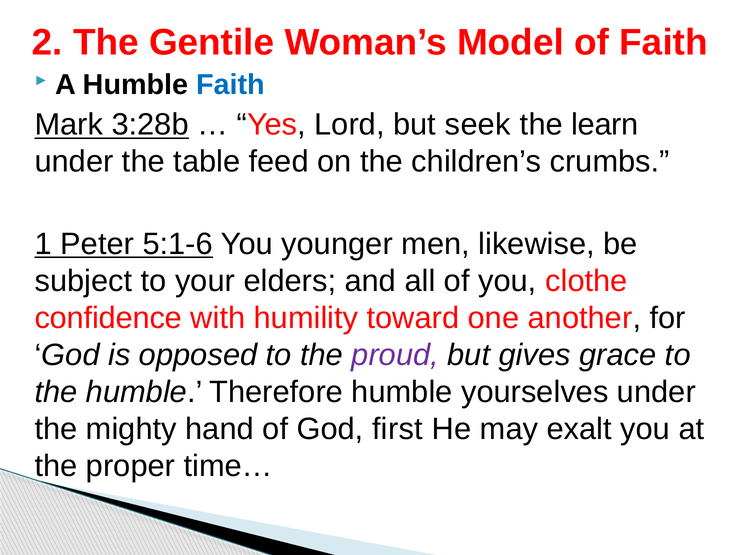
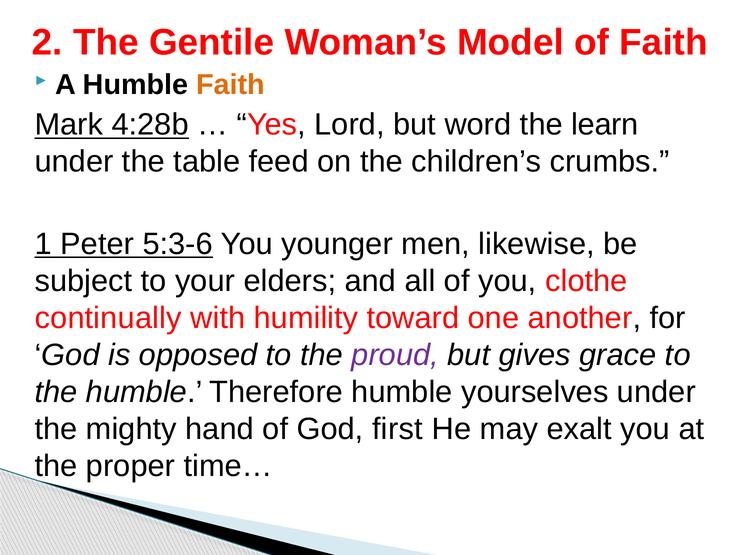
Faith at (231, 85) colour: blue -> orange
3:28b: 3:28b -> 4:28b
seek: seek -> word
5:1-6: 5:1-6 -> 5:3-6
confidence: confidence -> continually
